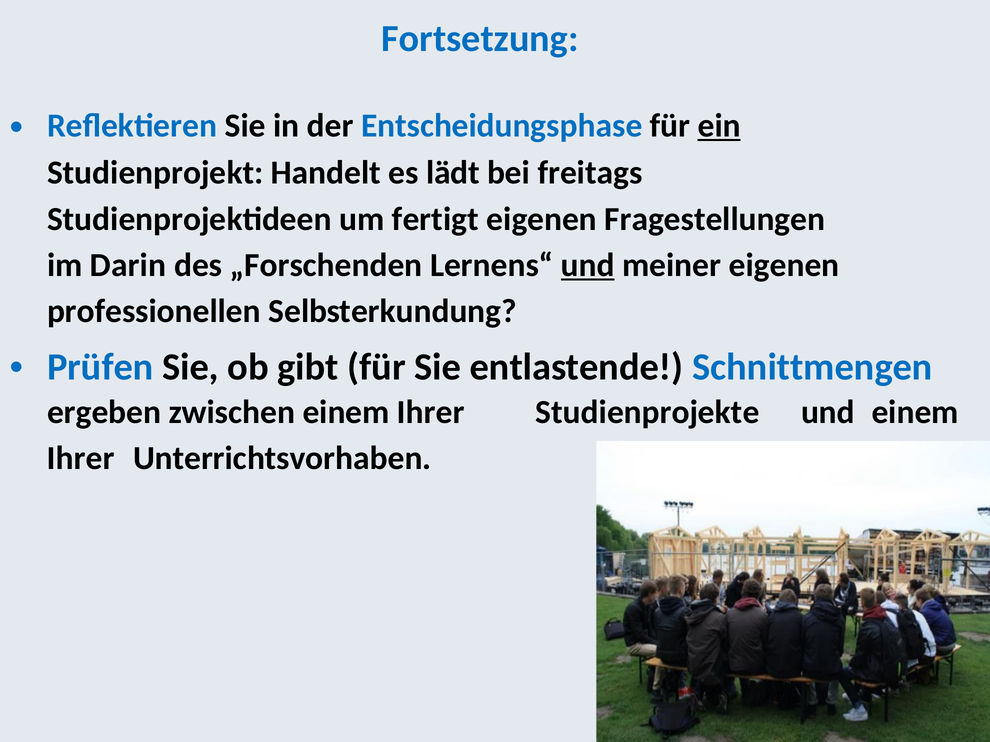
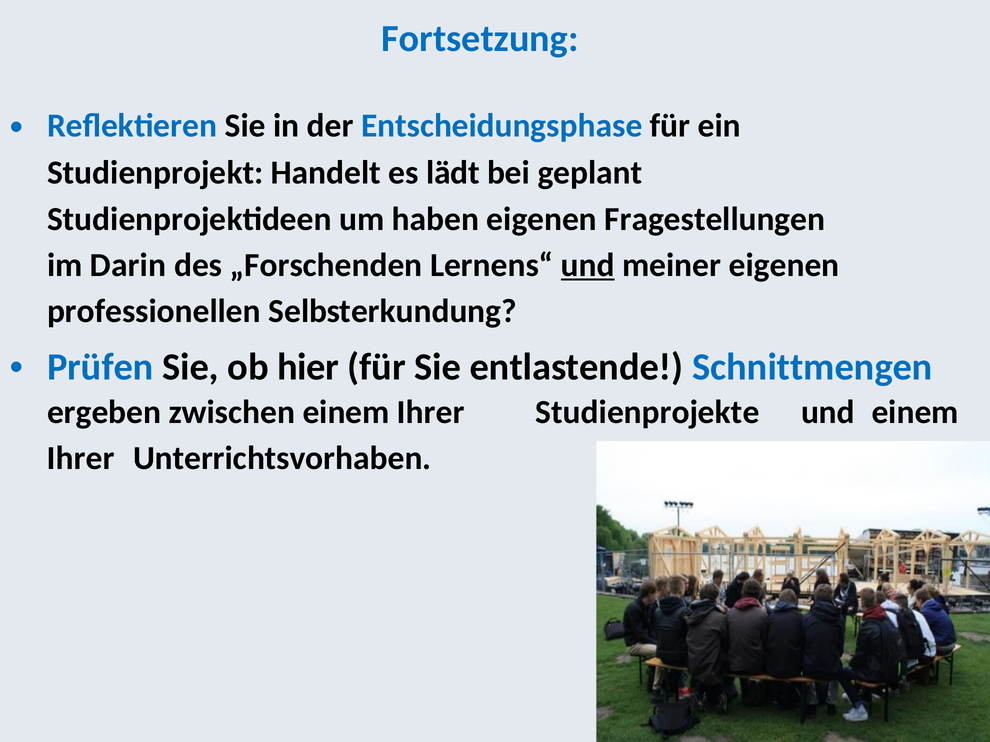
ein underline: present -> none
freitags: freitags -> geplant
fertigt: fertigt -> haben
gibt: gibt -> hier
